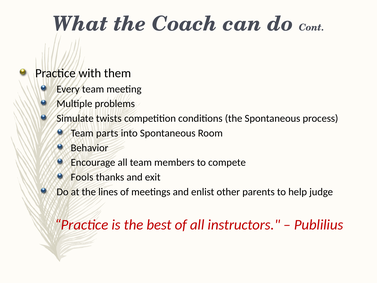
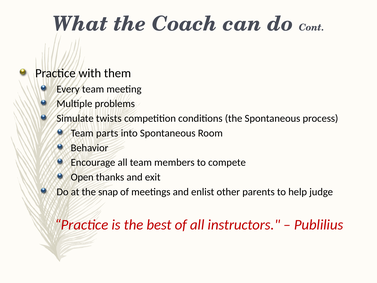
Fools: Fools -> Open
lines: lines -> snap
